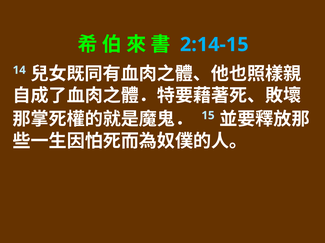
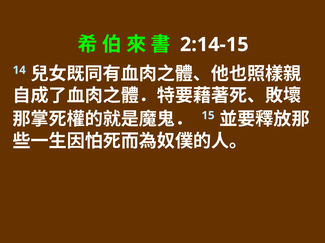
2:14-15 colour: light blue -> white
